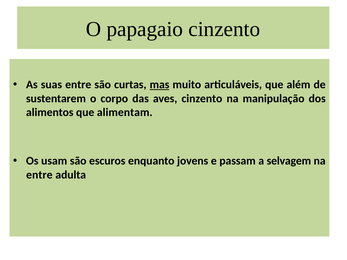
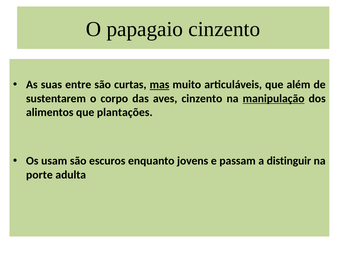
manipulação underline: none -> present
alimentam: alimentam -> plantações
selvagem: selvagem -> distinguir
entre at (39, 175): entre -> porte
